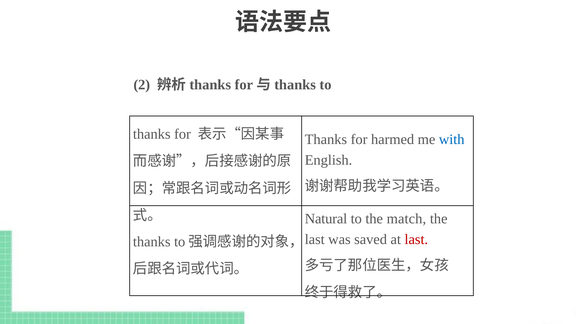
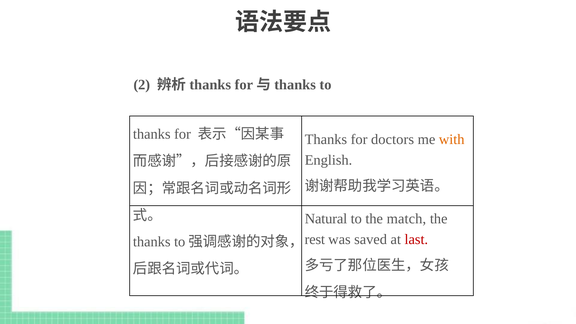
harmed: harmed -> doctors
with colour: blue -> orange
last at (315, 239): last -> rest
